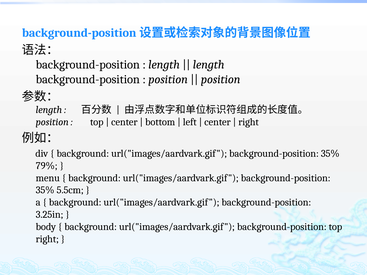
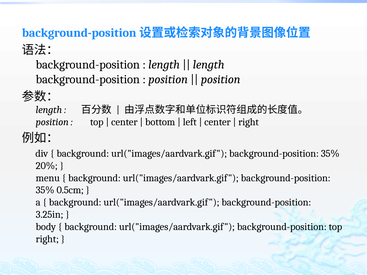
79%: 79% -> 20%
5.5cm: 5.5cm -> 0.5cm
